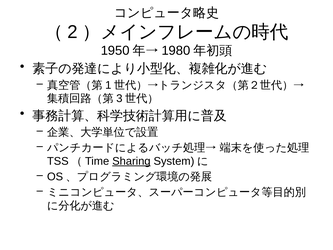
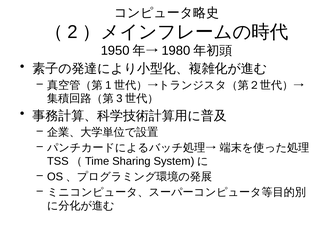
Sharing underline: present -> none
